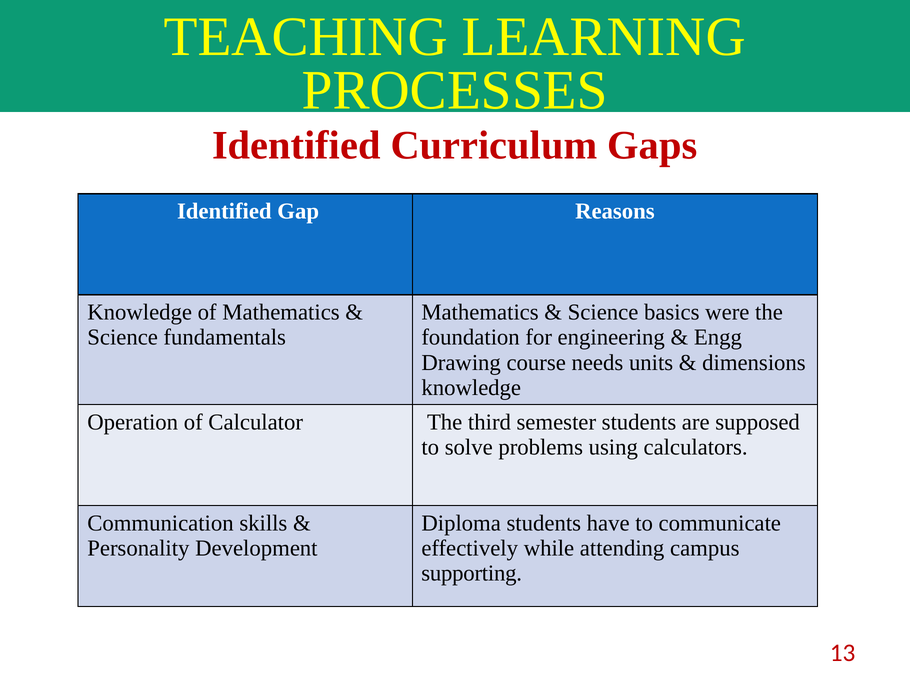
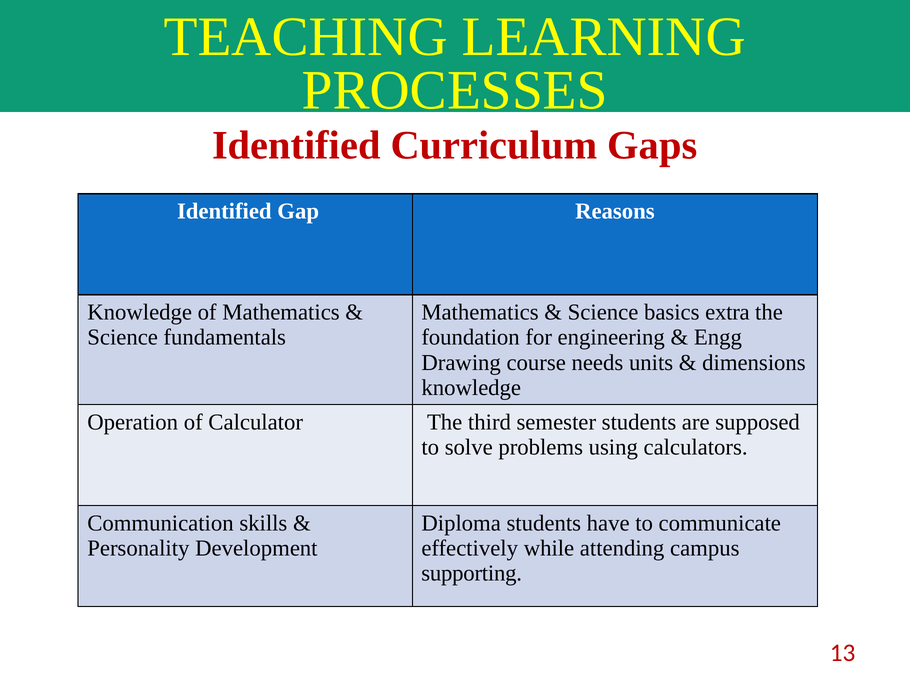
were: were -> extra
